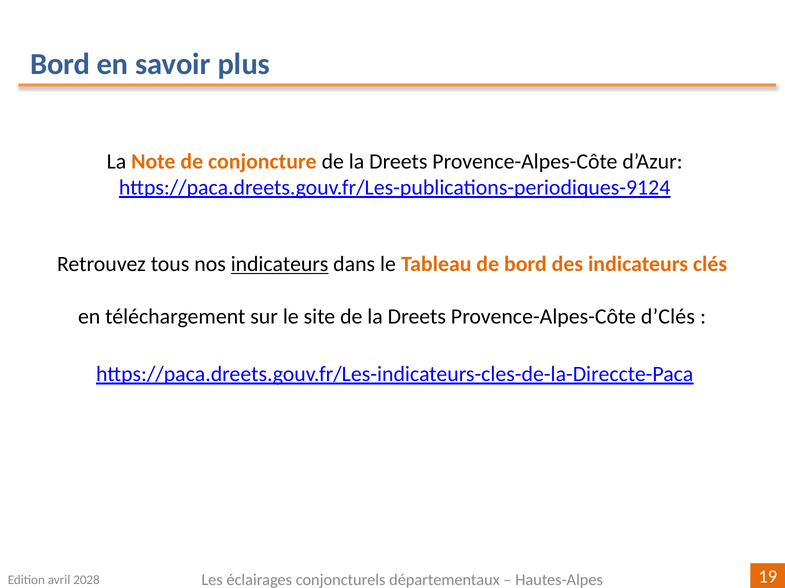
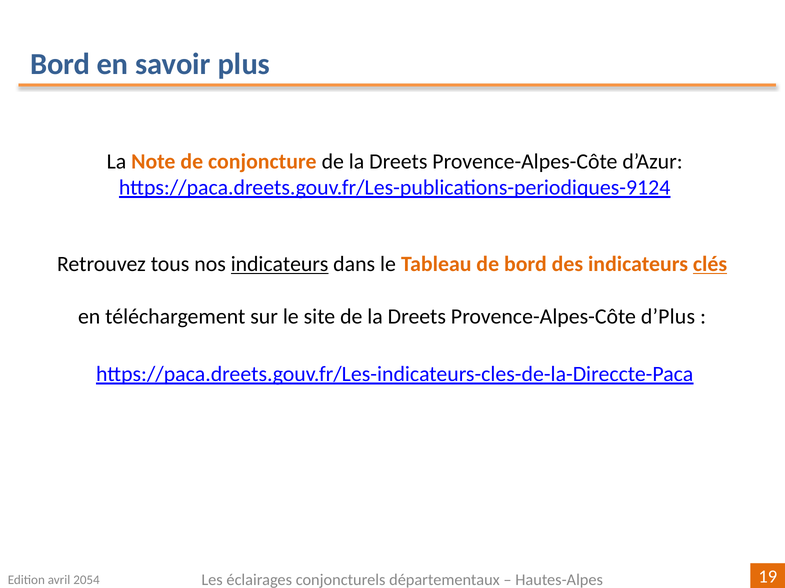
clés underline: none -> present
d’Clés: d’Clés -> d’Plus
2028: 2028 -> 2054
